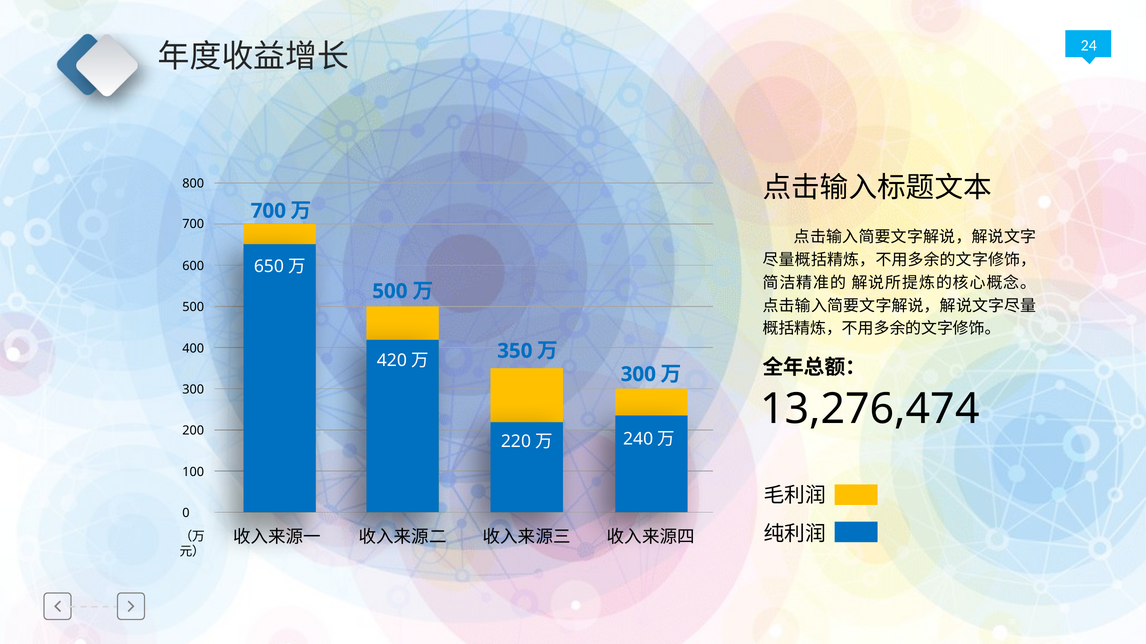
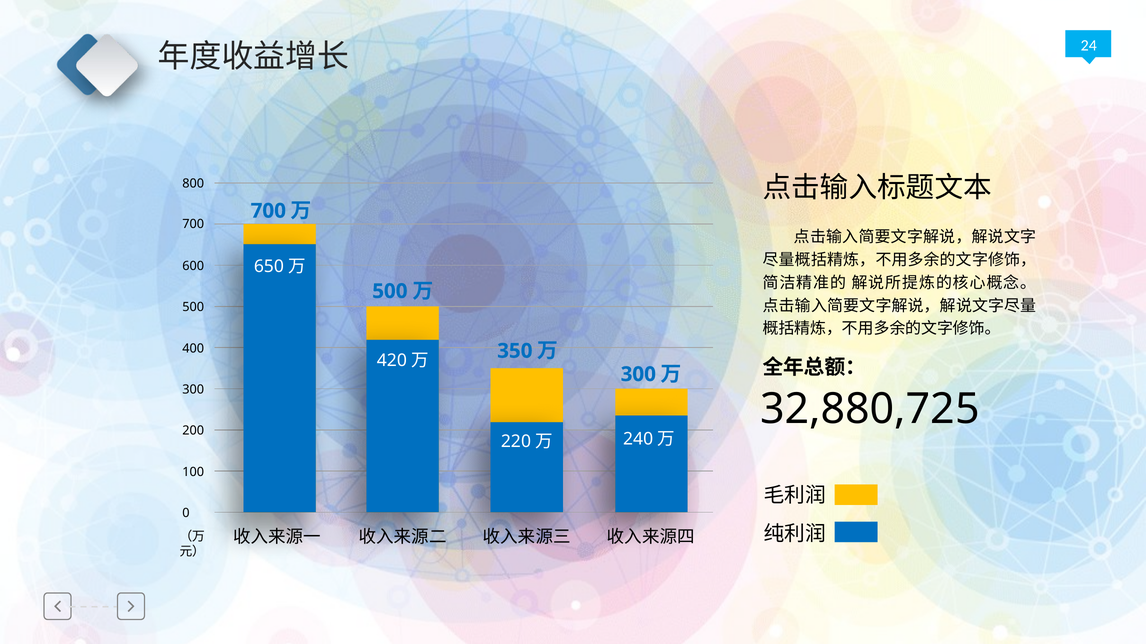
13,276,474: 13,276,474 -> 32,880,725
